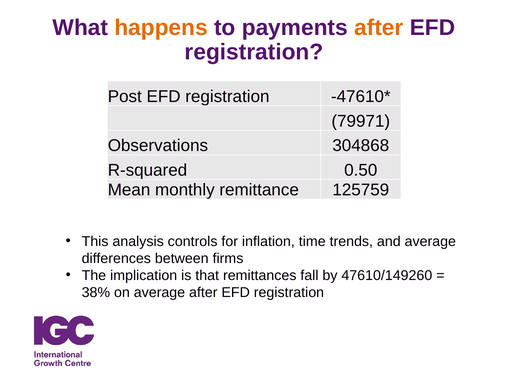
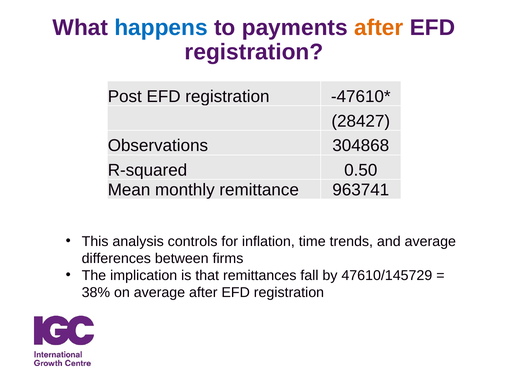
happens colour: orange -> blue
79971: 79971 -> 28427
125759: 125759 -> 963741
47610/149260: 47610/149260 -> 47610/145729
